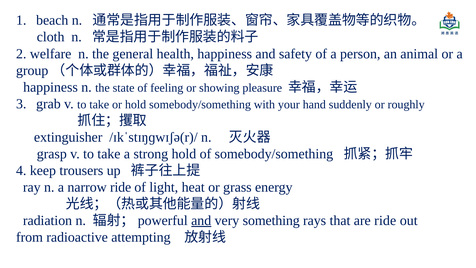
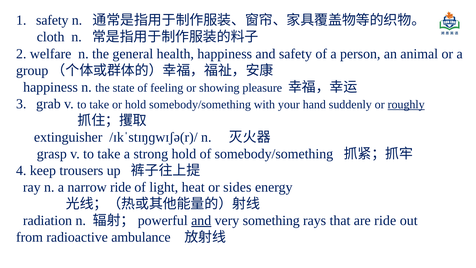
beach at (52, 20): beach -> safety
roughly underline: none -> present
grass: grass -> sides
attempting: attempting -> ambulance
